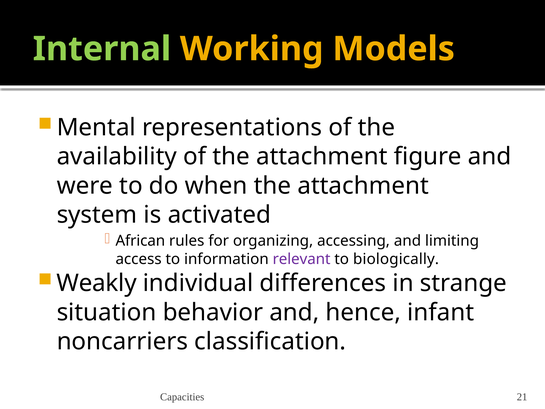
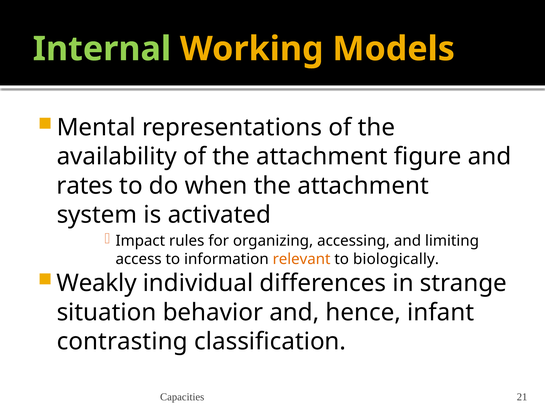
were: were -> rates
African: African -> Impact
relevant colour: purple -> orange
noncarriers: noncarriers -> contrasting
